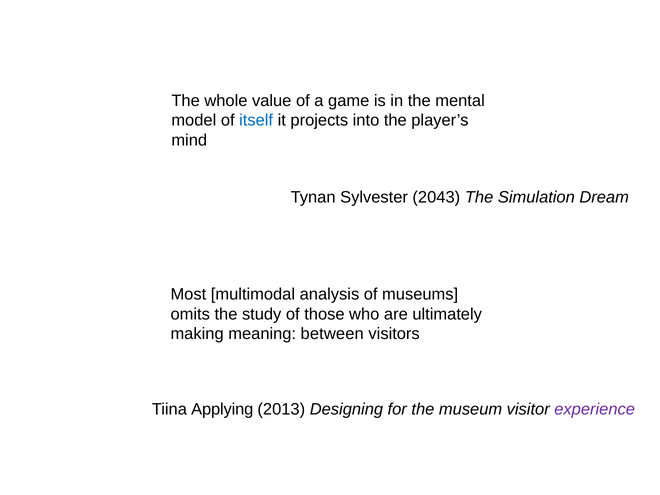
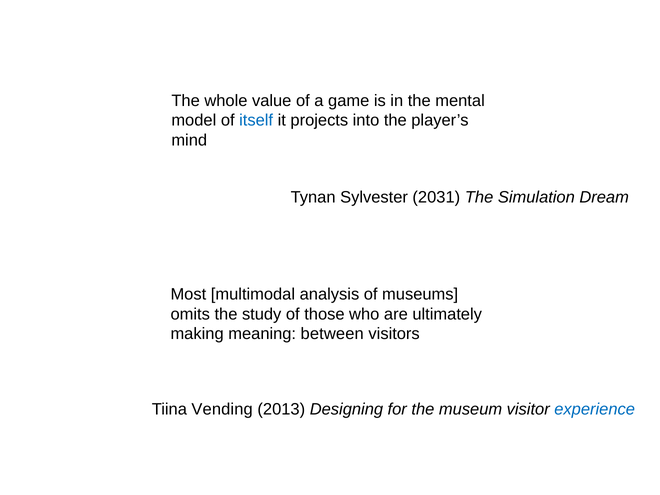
2043: 2043 -> 2031
Applying: Applying -> Vending
experience colour: purple -> blue
